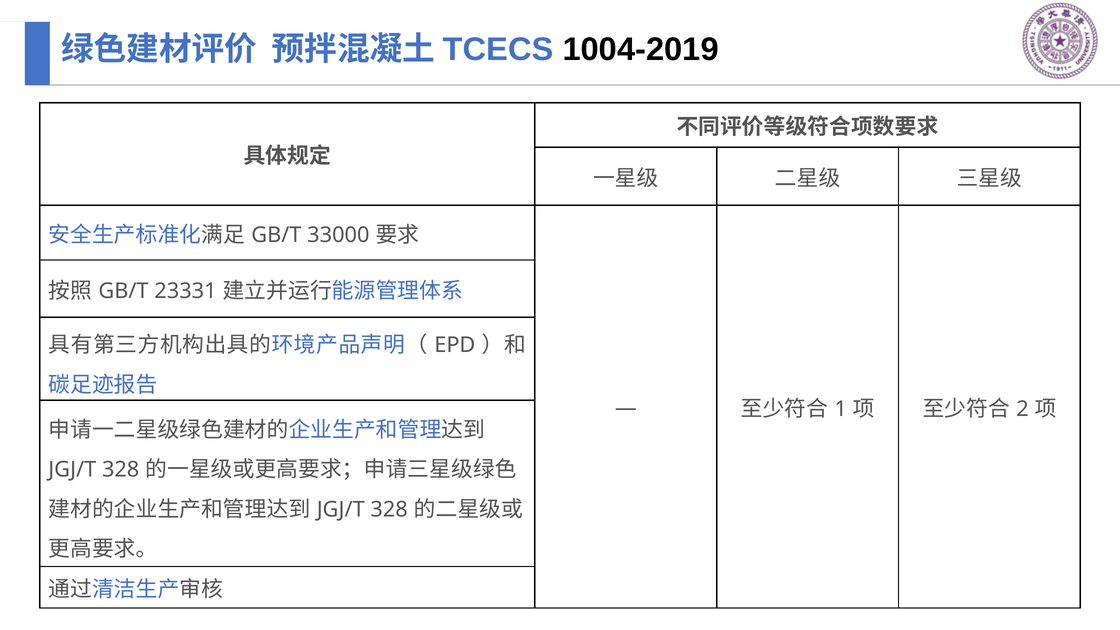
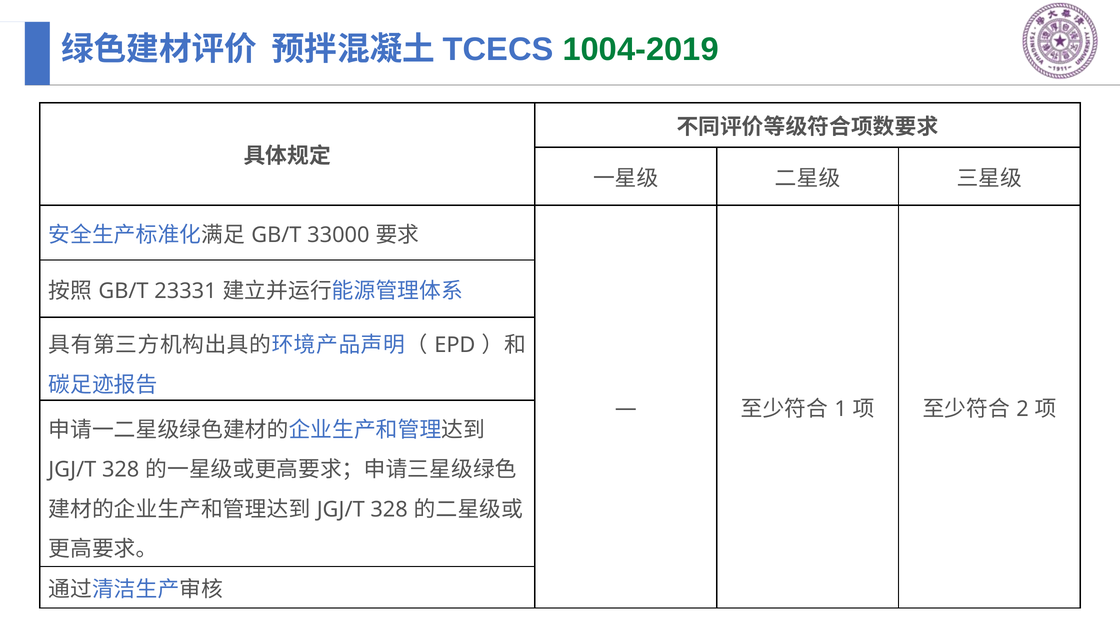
1004-2019 colour: black -> green
